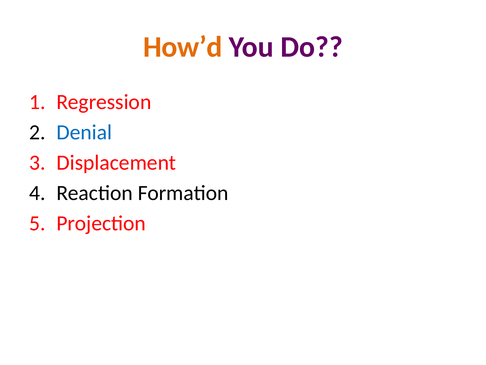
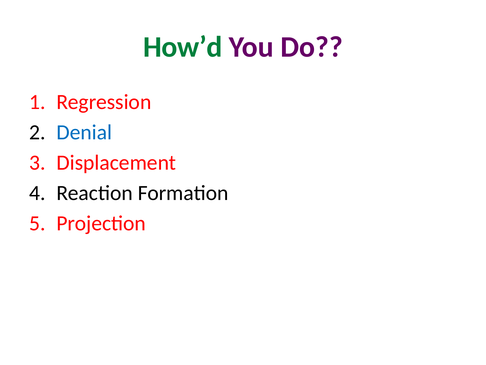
How’d colour: orange -> green
